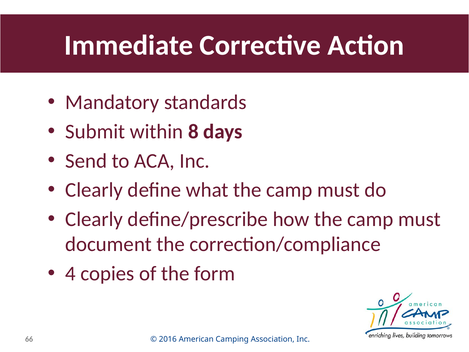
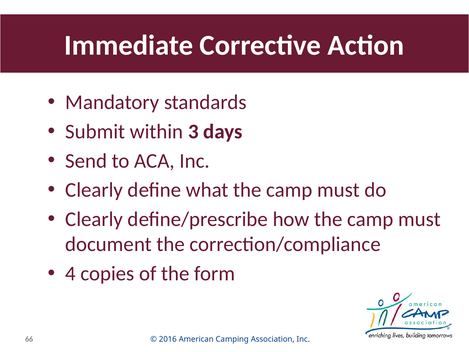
8: 8 -> 3
